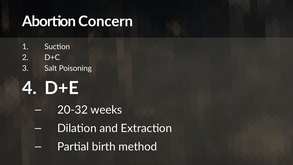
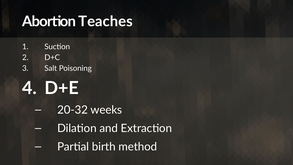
Concern: Concern -> Teaches
